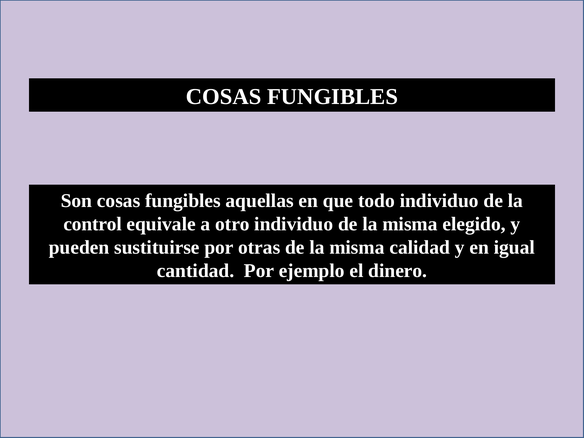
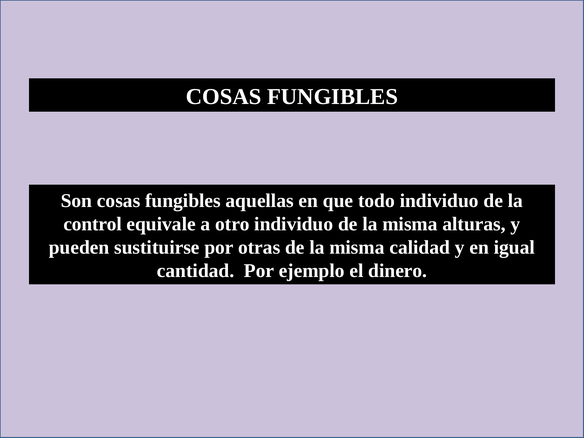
elegido: elegido -> alturas
